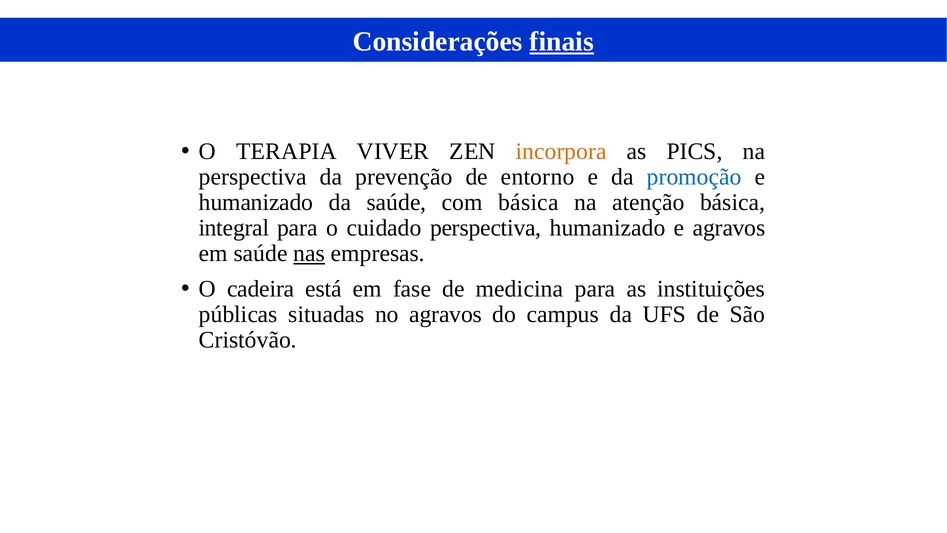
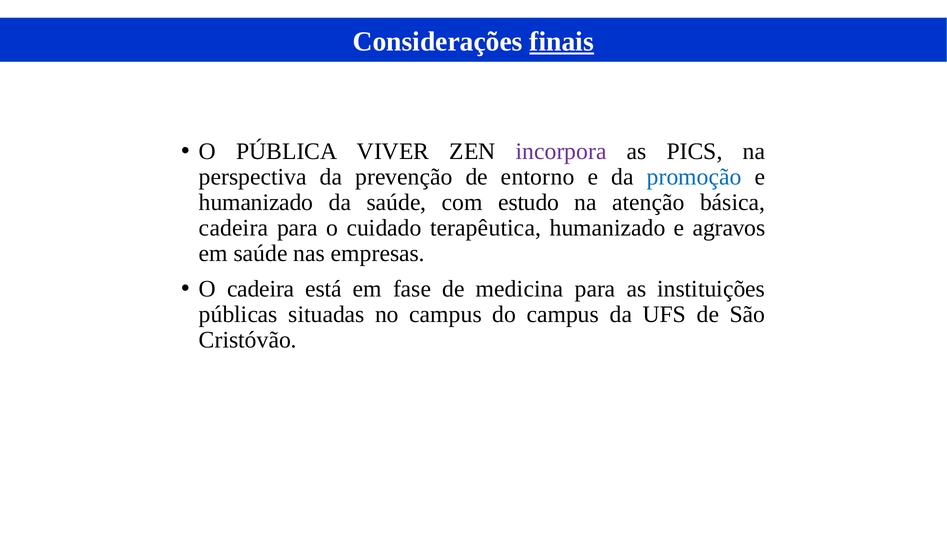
TERAPIA: TERAPIA -> PÚBLICA
incorpora colour: orange -> purple
com básica: básica -> estudo
integral at (234, 228): integral -> cadeira
cuidado perspectiva: perspectiva -> terapêutica
nas underline: present -> none
no agravos: agravos -> campus
